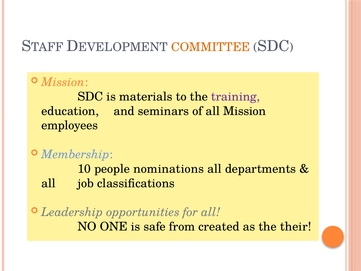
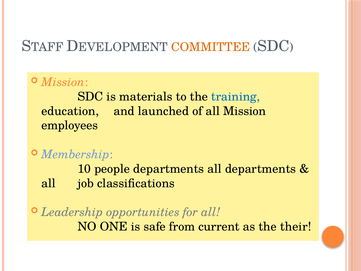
training colour: purple -> blue
seminars: seminars -> launched
people nominations: nominations -> departments
created: created -> current
